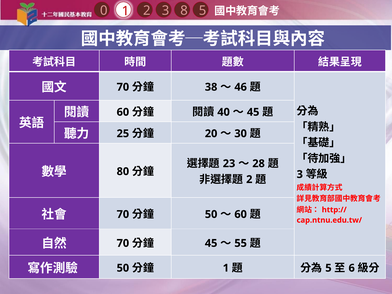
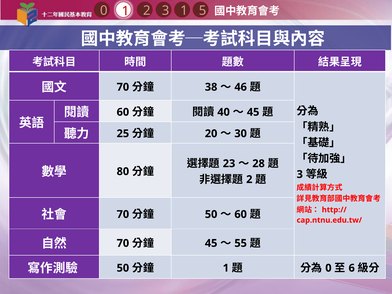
2 8: 8 -> 1
5 at (328, 268): 5 -> 0
